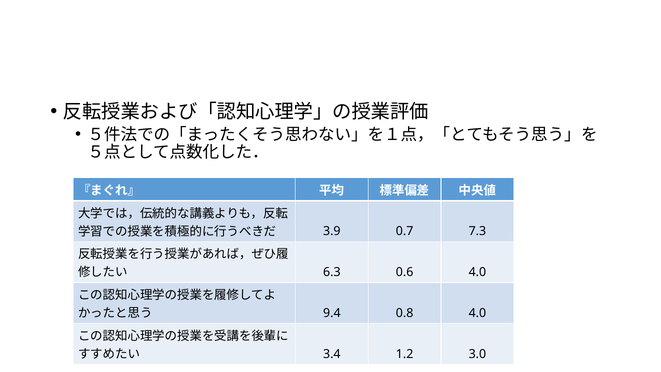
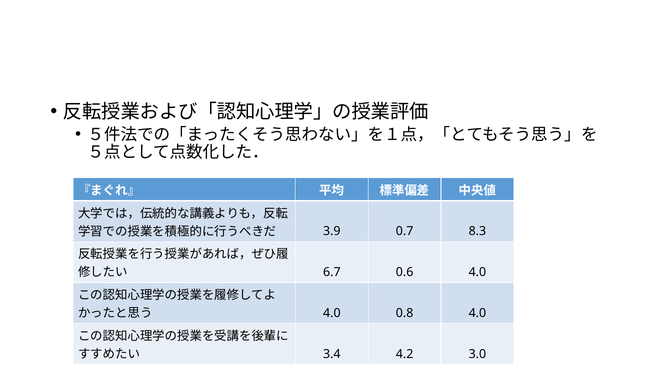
7.3: 7.3 -> 8.3
6.3: 6.3 -> 6.7
9.4 at (332, 313): 9.4 -> 4.0
1.2: 1.2 -> 4.2
